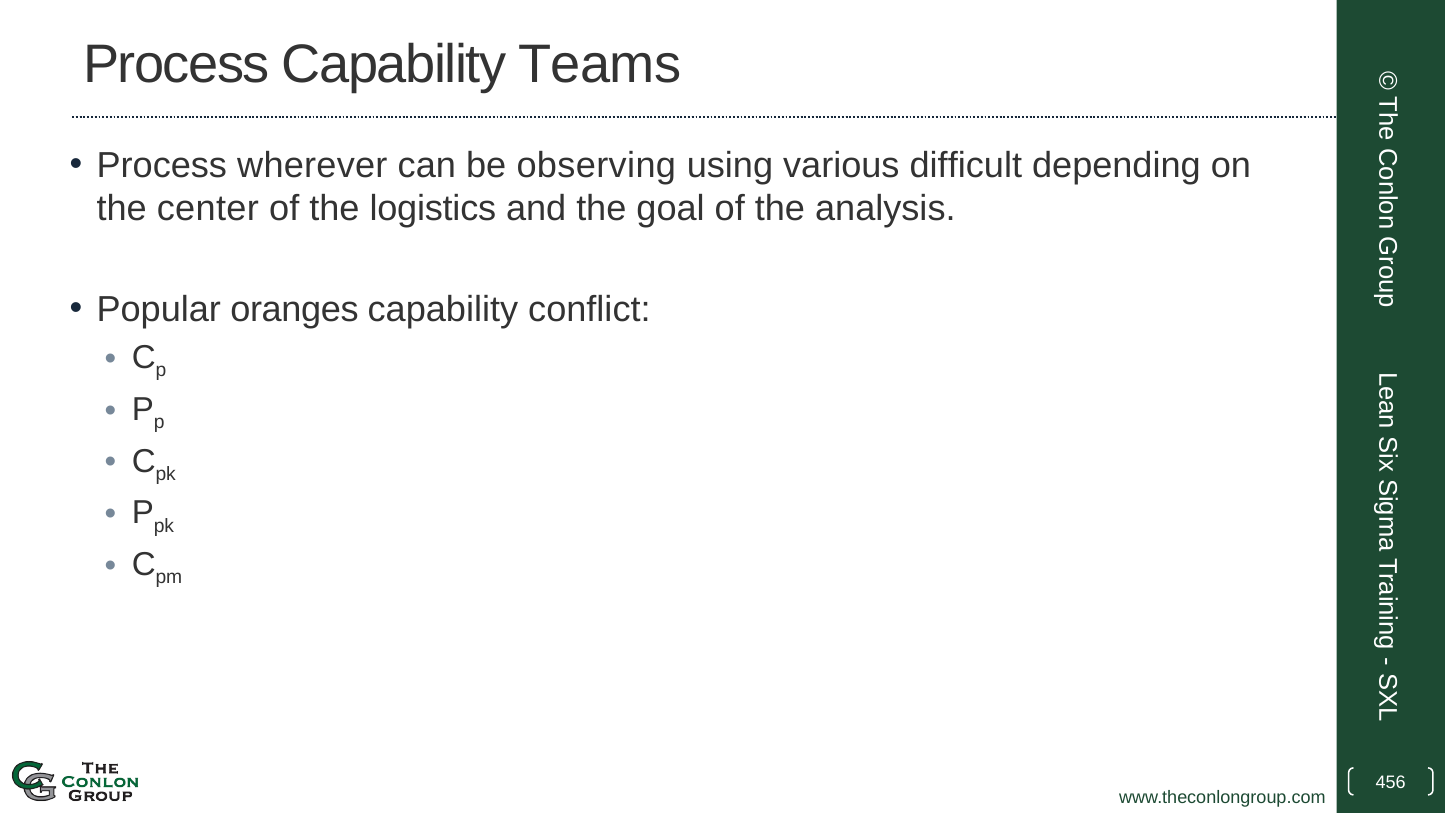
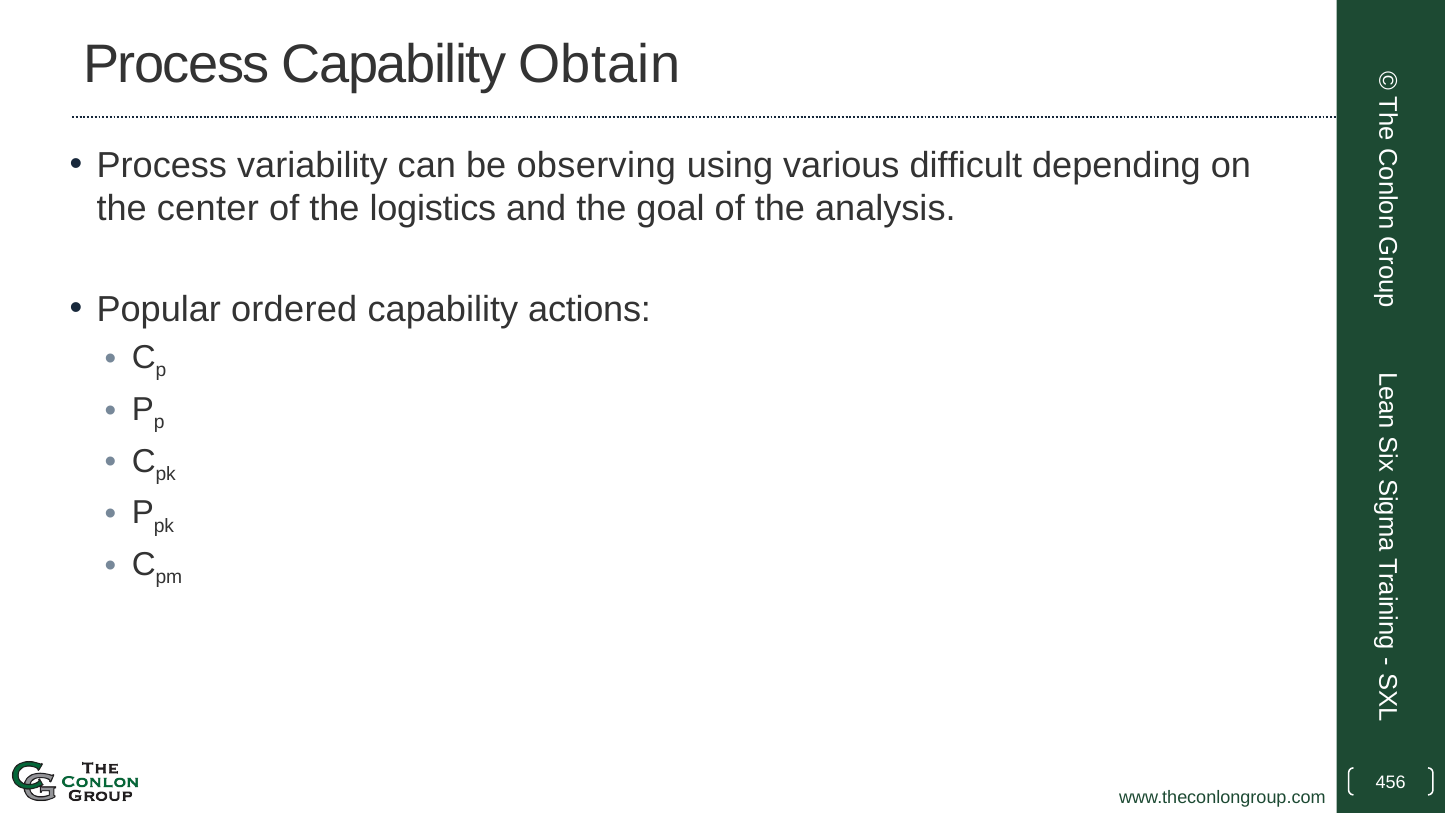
Teams: Teams -> Obtain
wherever: wherever -> variability
oranges: oranges -> ordered
conflict: conflict -> actions
